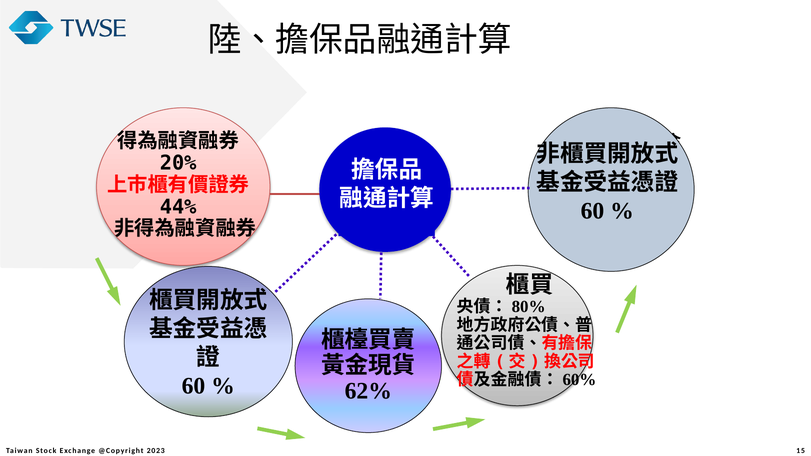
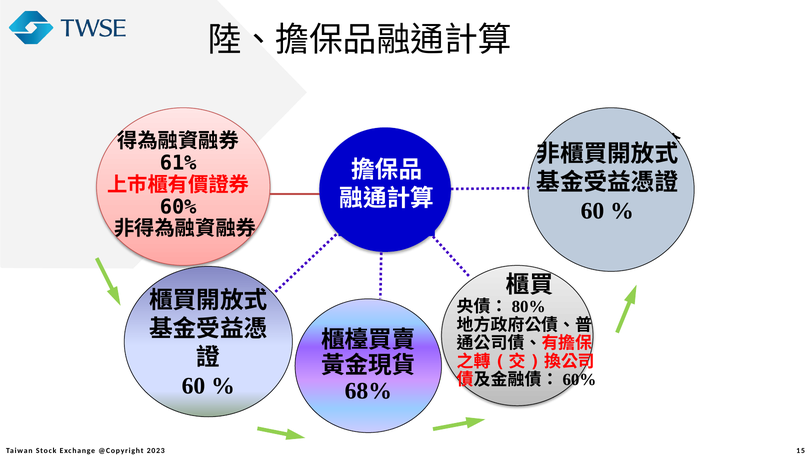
20%: 20% -> 61%
44%: 44% -> 60%
62%: 62% -> 68%
